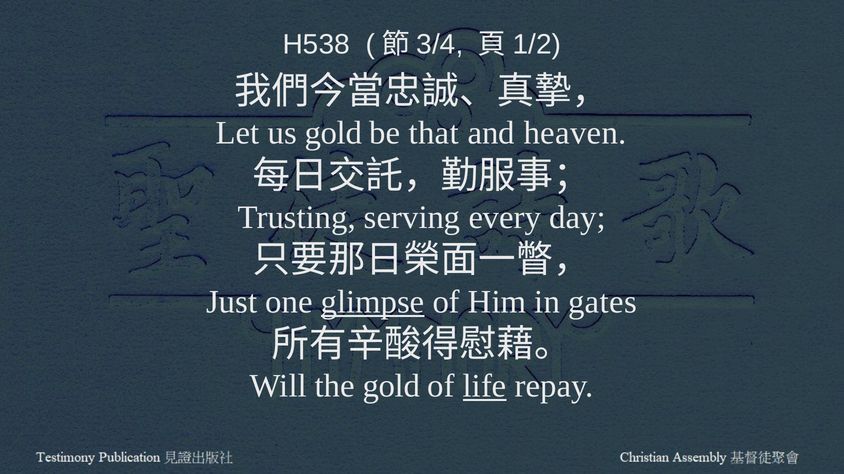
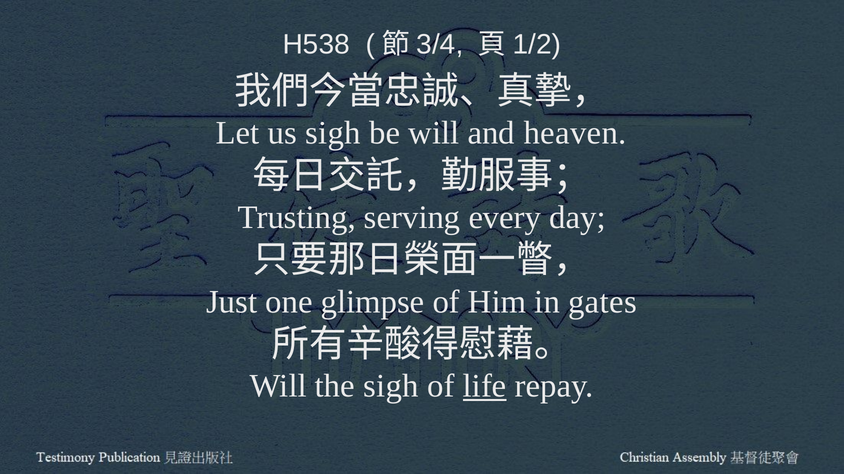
us gold: gold -> sigh
be that: that -> will
glimpse underline: present -> none
the gold: gold -> sigh
